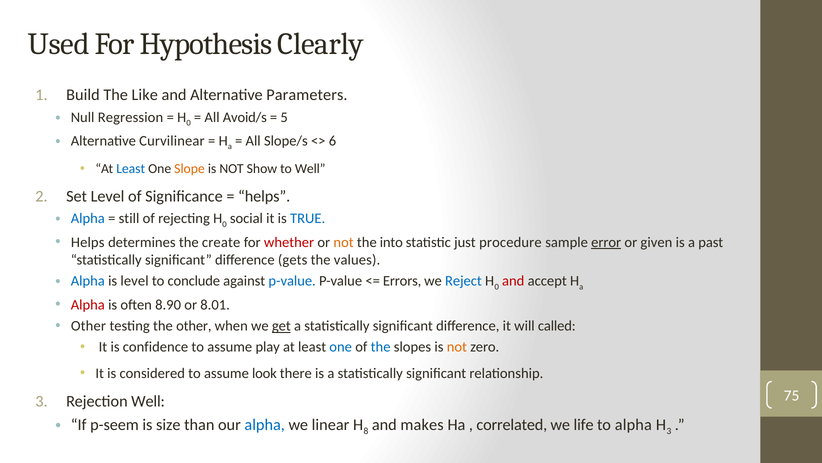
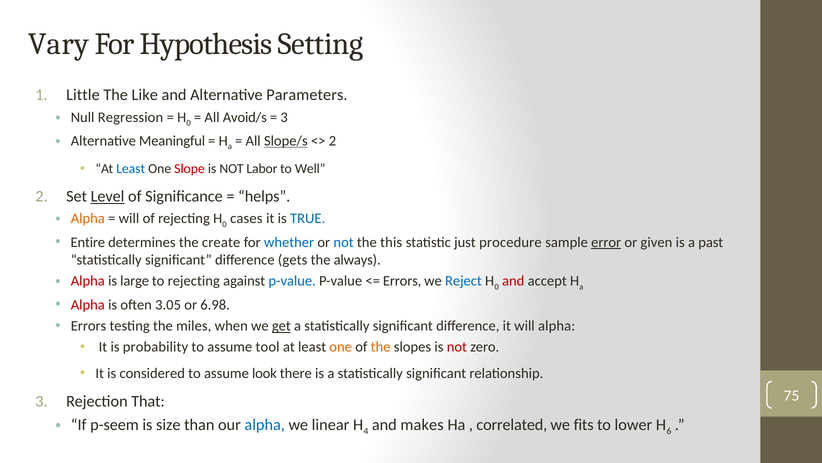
Used: Used -> Vary
Clearly: Clearly -> Setting
Build: Build -> Little
5 at (284, 117): 5 -> 3
Curvilinear: Curvilinear -> Meaningful
Slope/s underline: none -> present
6 at (333, 141): 6 -> 2
Slope colour: orange -> red
Show: Show -> Labor
Level at (108, 196) underline: none -> present
Alpha at (88, 218) colour: blue -> orange
still at (129, 218): still -> will
social: social -> cases
Helps at (88, 242): Helps -> Entire
whether colour: red -> blue
not at (344, 242) colour: orange -> blue
into: into -> this
values: values -> always
Alpha at (88, 281) colour: blue -> red
is level: level -> large
to conclude: conclude -> rejecting
8.90: 8.90 -> 3.05
8.01: 8.01 -> 6.98
Other at (88, 326): Other -> Errors
the other: other -> miles
will called: called -> alpha
confidence: confidence -> probability
play: play -> tool
one at (341, 347) colour: blue -> orange
the at (381, 347) colour: blue -> orange
not at (457, 347) colour: orange -> red
Rejection Well: Well -> That
8: 8 -> 4
life: life -> fits
to alpha: alpha -> lower
3 at (669, 431): 3 -> 6
